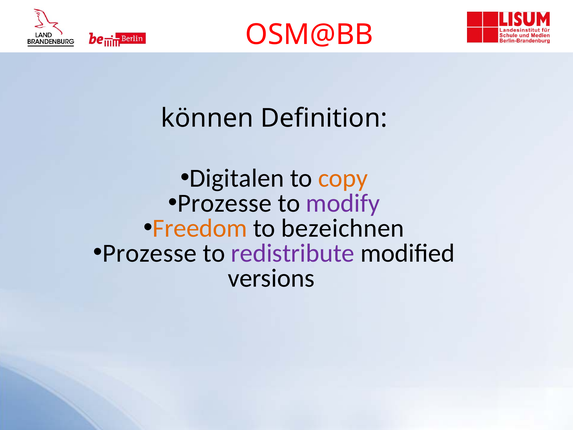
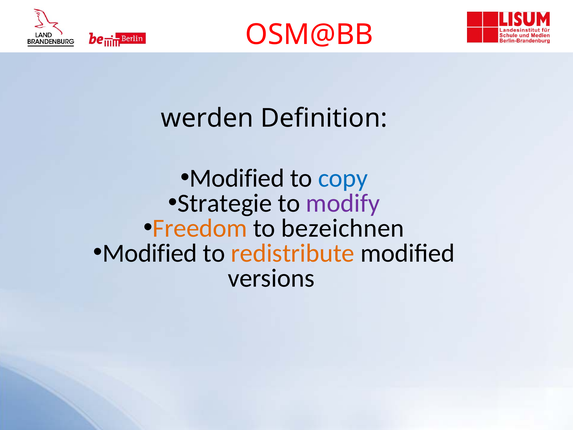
können: können -> werden
Digitalen at (237, 178): Digitalen -> Modified
copy colour: orange -> blue
Prozesse at (225, 203): Prozesse -> Strategie
Prozesse at (150, 253): Prozesse -> Modified
redistribute colour: purple -> orange
